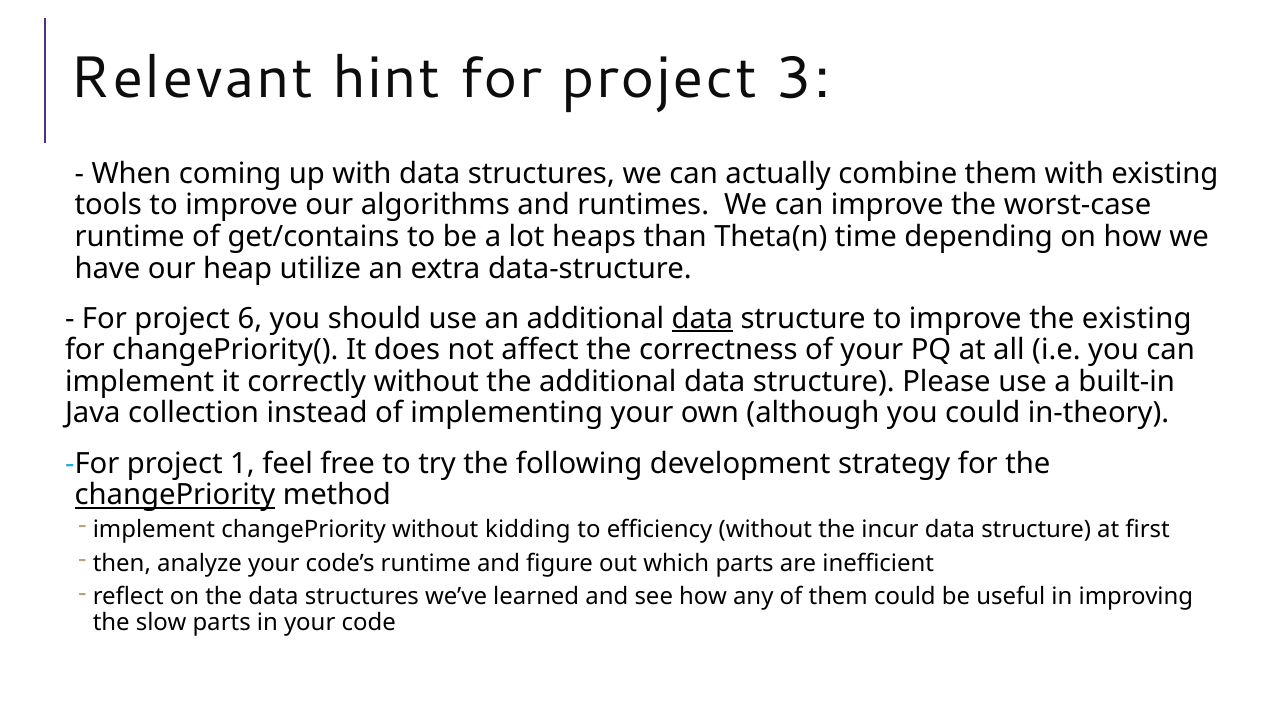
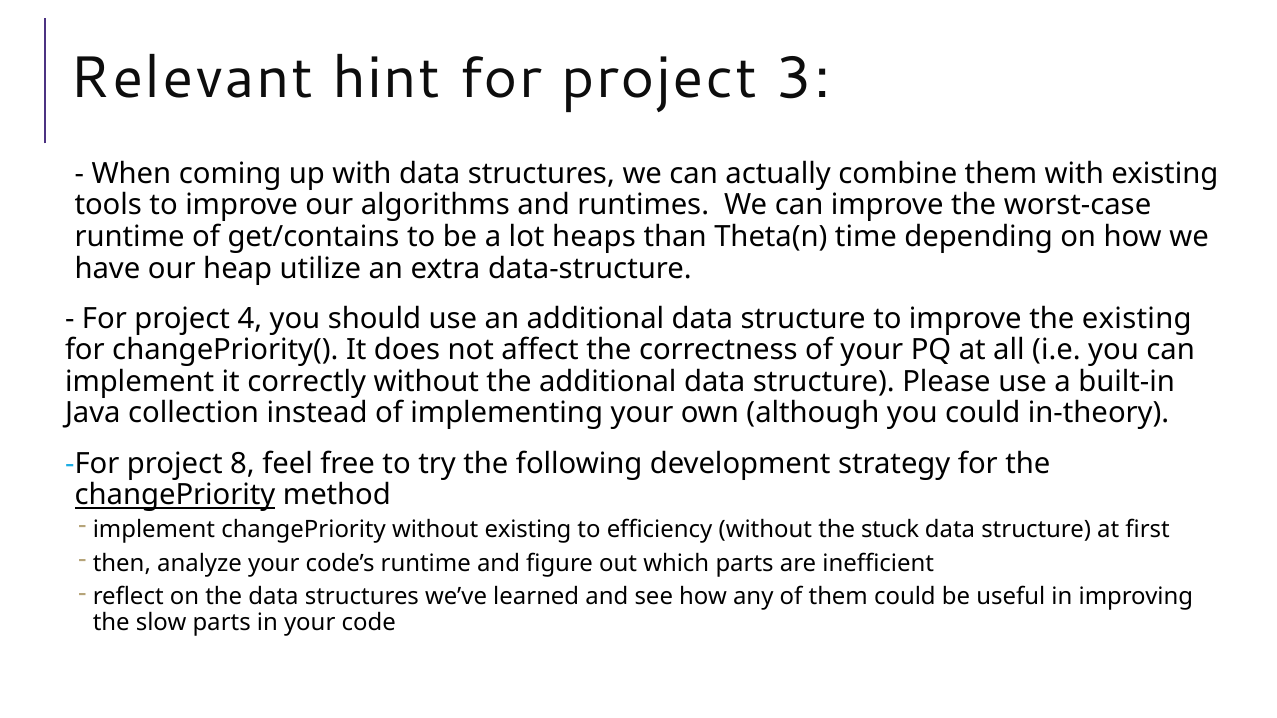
6: 6 -> 4
data at (702, 319) underline: present -> none
1: 1 -> 8
without kidding: kidding -> existing
incur: incur -> stuck
